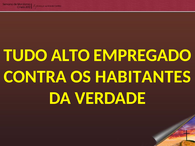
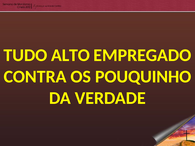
HABITANTES: HABITANTES -> POUQUINHO
